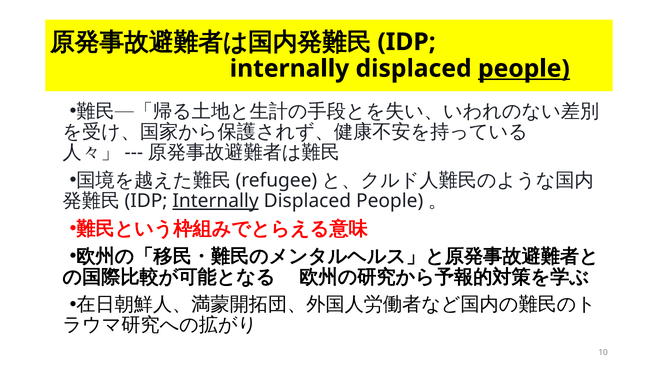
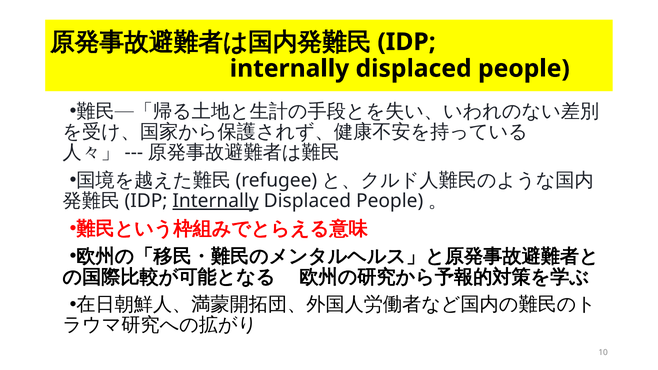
people at (524, 69) underline: present -> none
